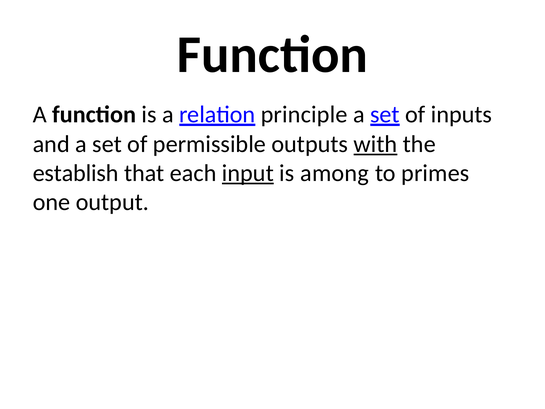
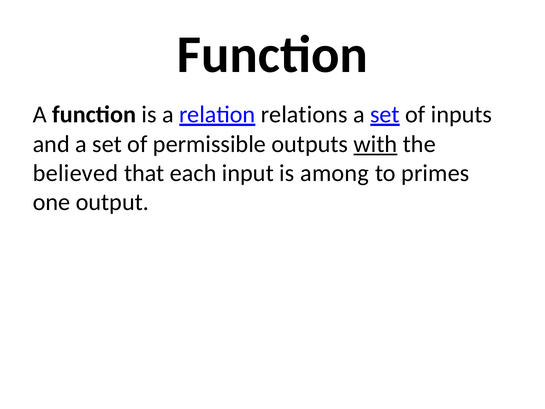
principle: principle -> relations
establish: establish -> believed
input underline: present -> none
